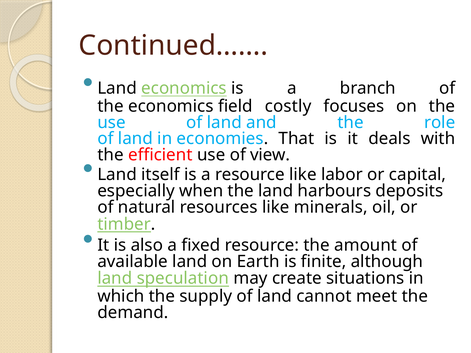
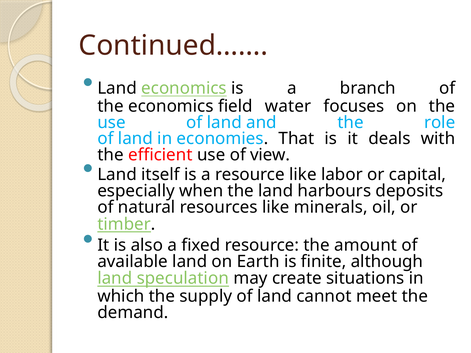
costly: costly -> water
